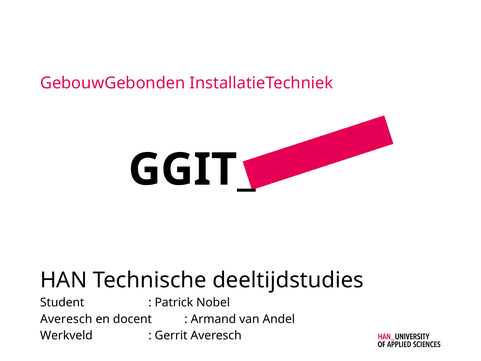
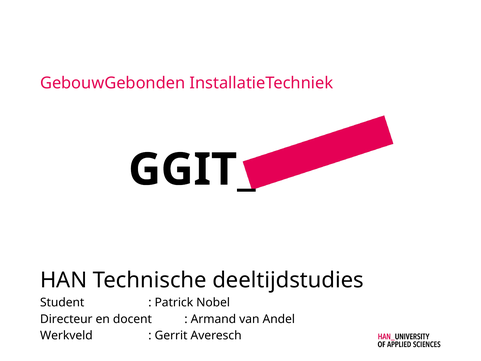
Averesch at (66, 319): Averesch -> Directeur
